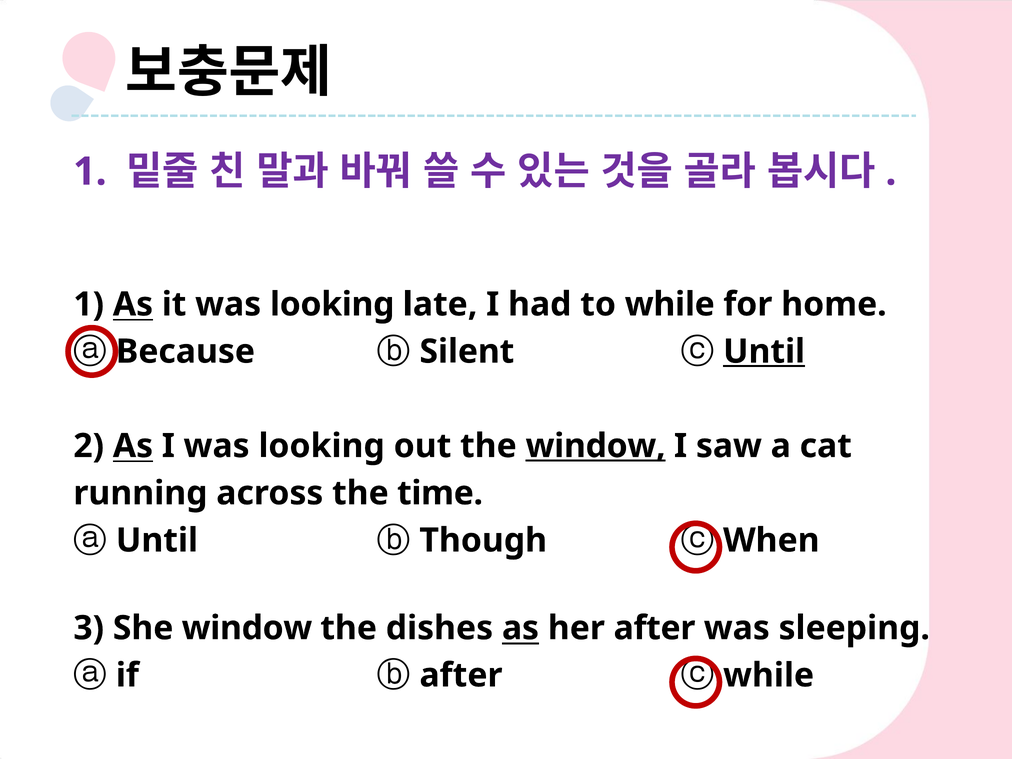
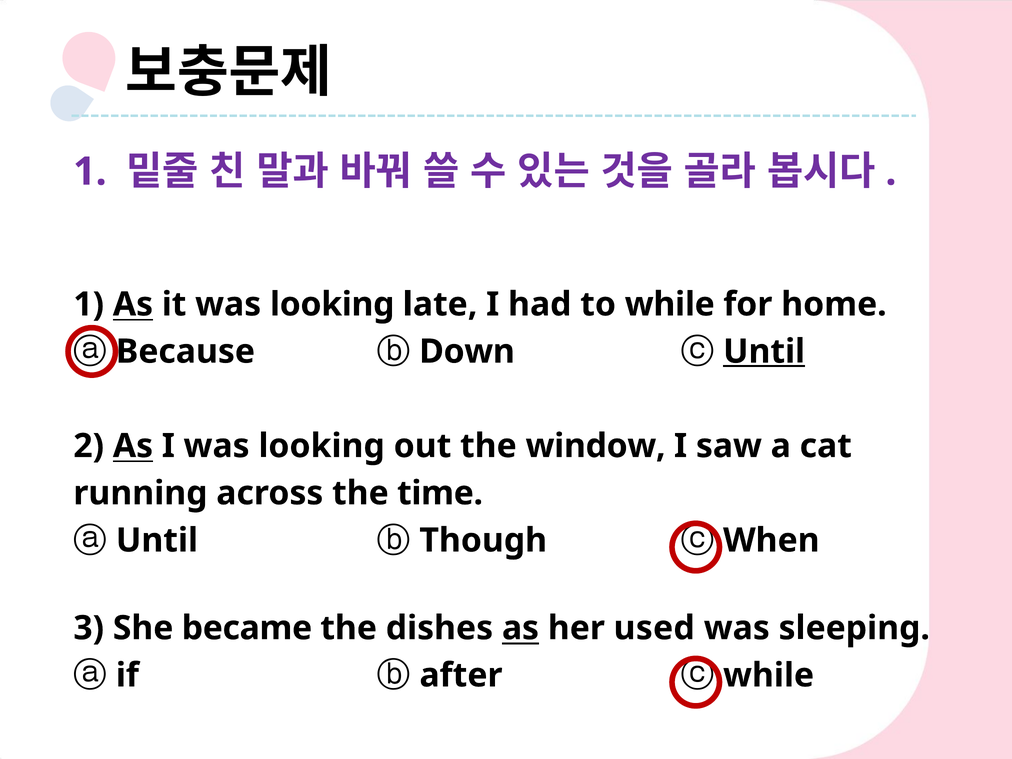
Silent: Silent -> Down
window at (596, 446) underline: present -> none
She window: window -> became
her after: after -> used
